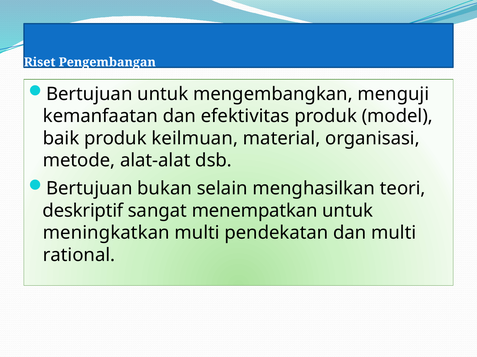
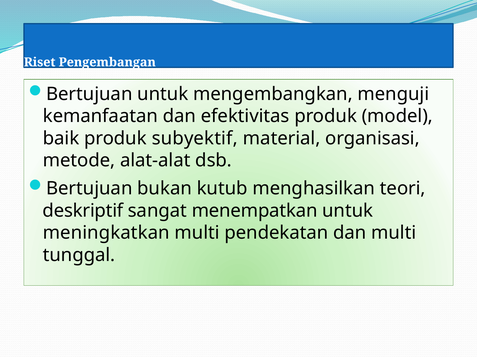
keilmuan: keilmuan -> subyektif
selain: selain -> kutub
rational: rational -> tunggal
